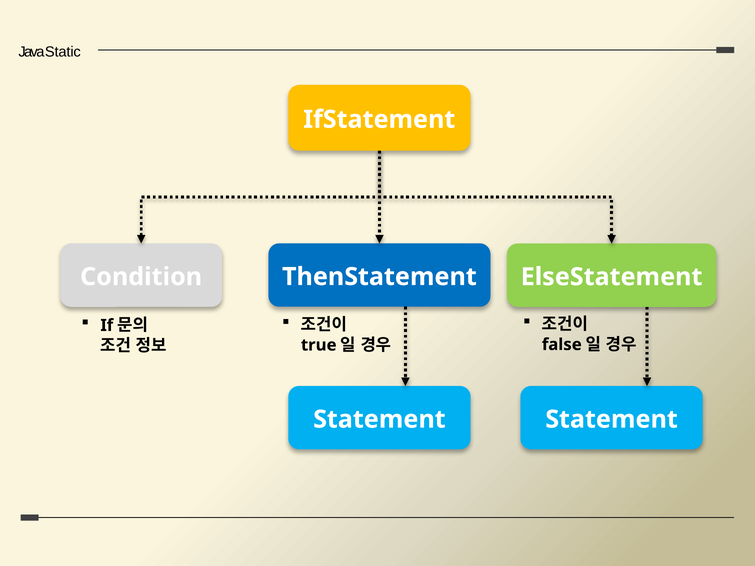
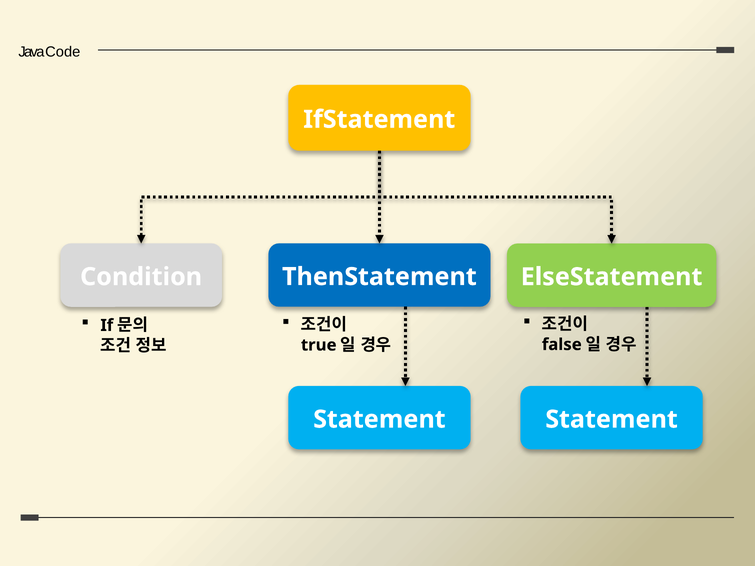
Static: Static -> Code
